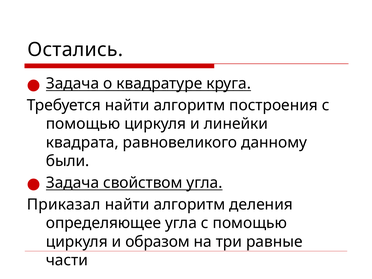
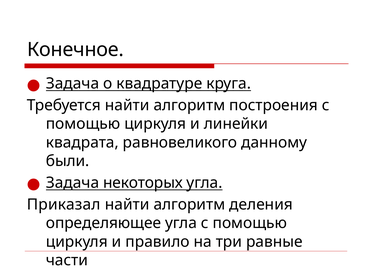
Остались: Остались -> Конечное
свойством: свойством -> некоторых
образом: образом -> правило
